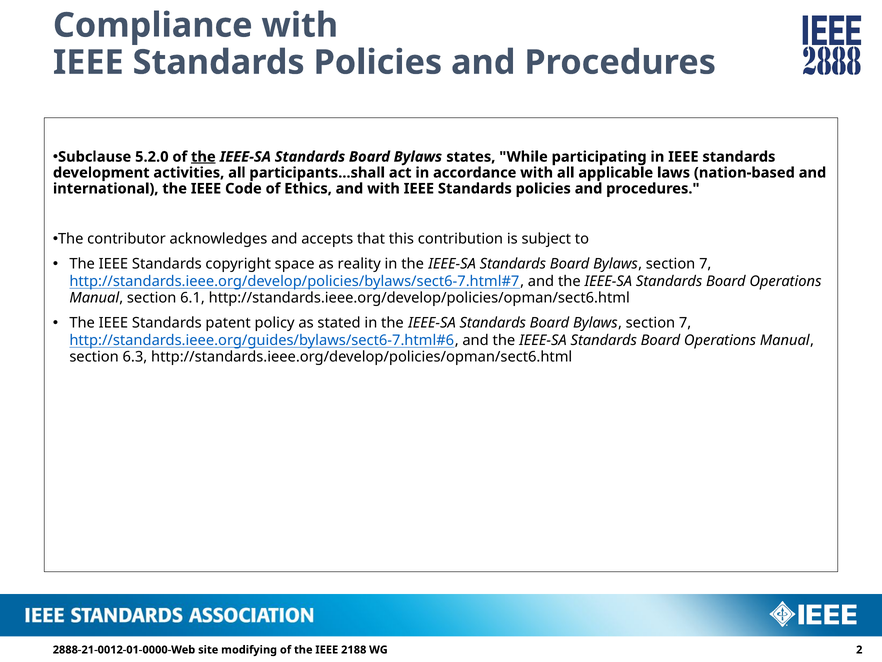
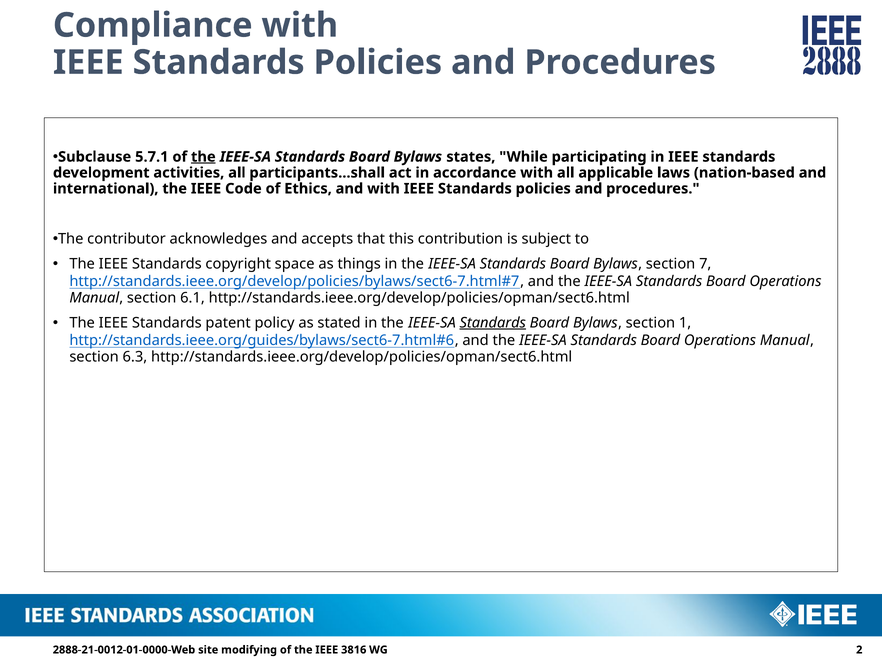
5.2.0: 5.2.0 -> 5.7.1
reality: reality -> things
Standards at (493, 323) underline: none -> present
7 at (685, 323): 7 -> 1
2188: 2188 -> 3816
